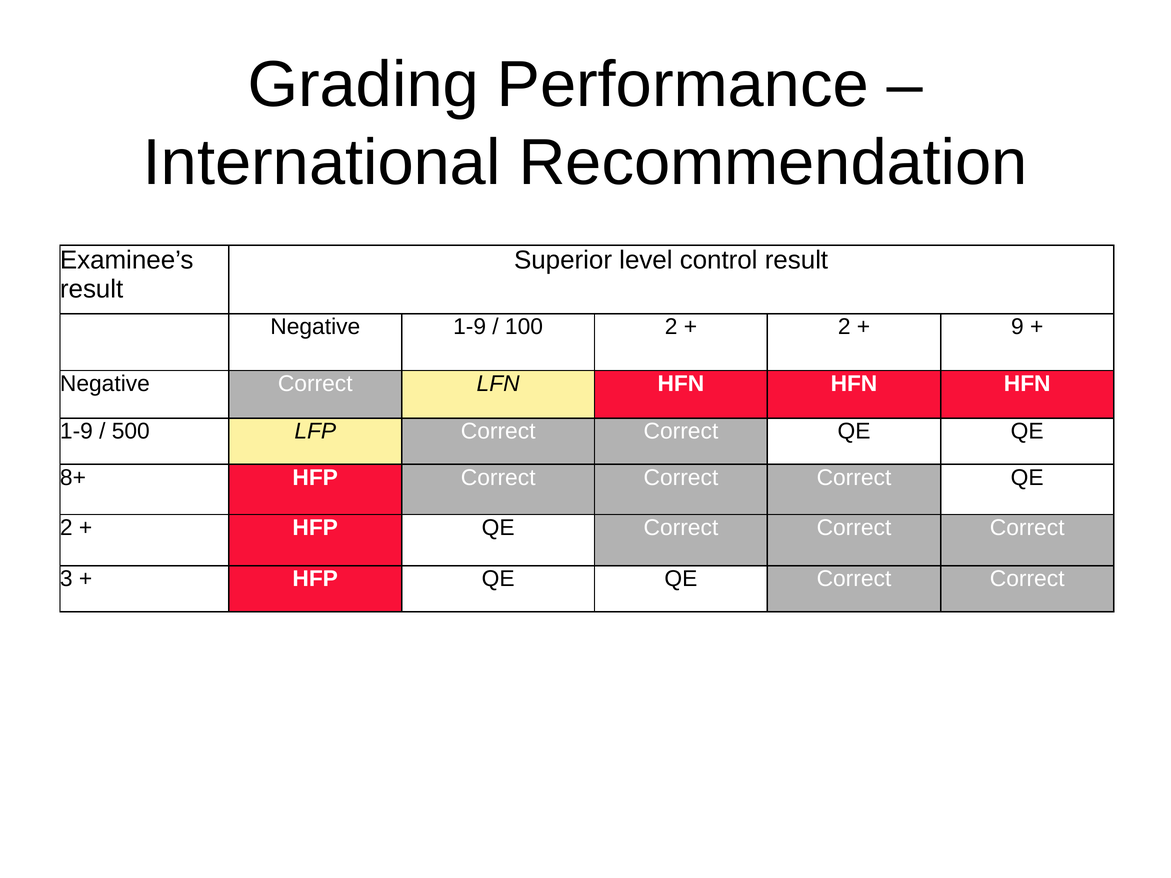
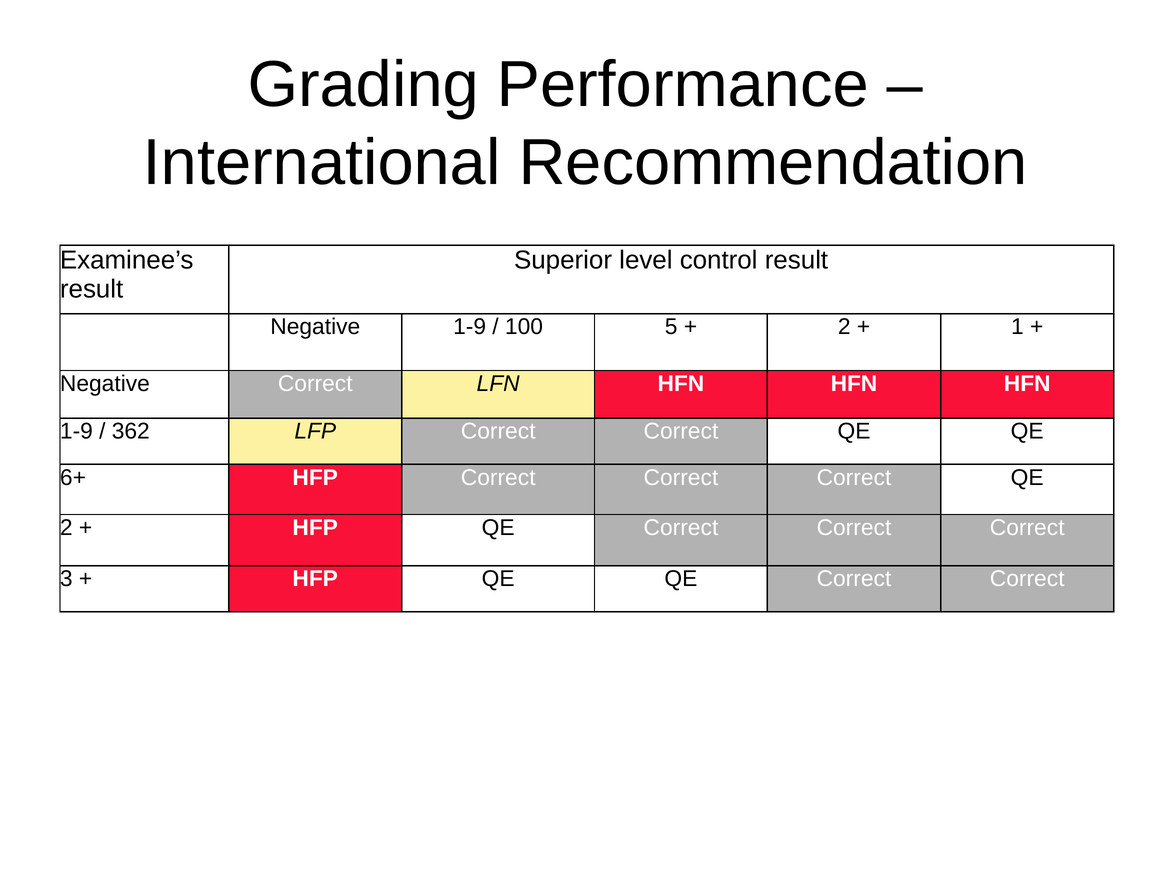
100 2: 2 -> 5
9: 9 -> 1
500: 500 -> 362
8+: 8+ -> 6+
